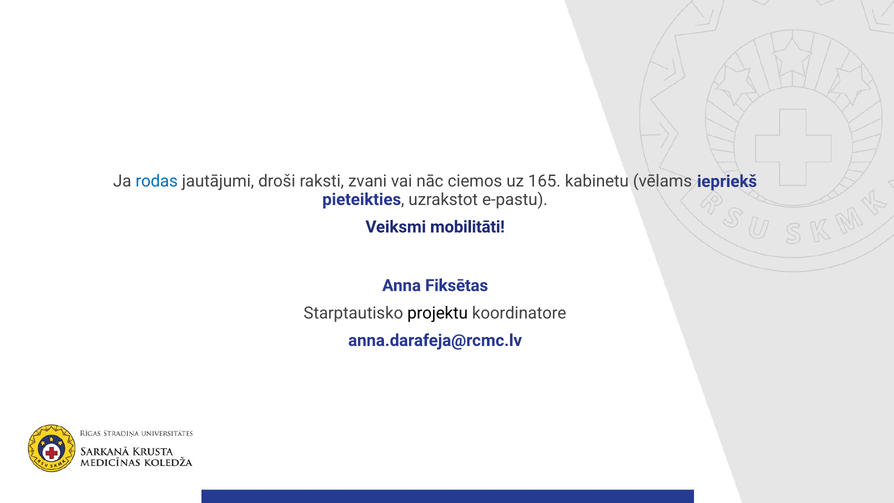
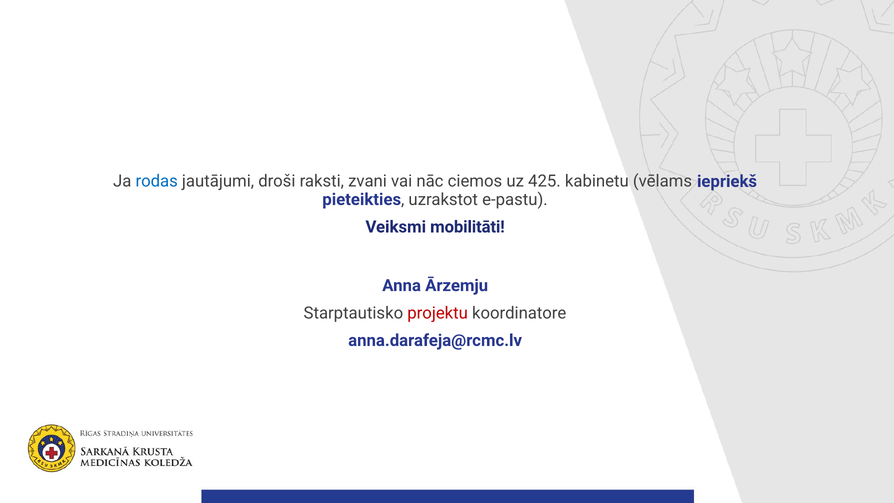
165: 165 -> 425
Fiksētas: Fiksētas -> Ārzemju
projektu colour: black -> red
